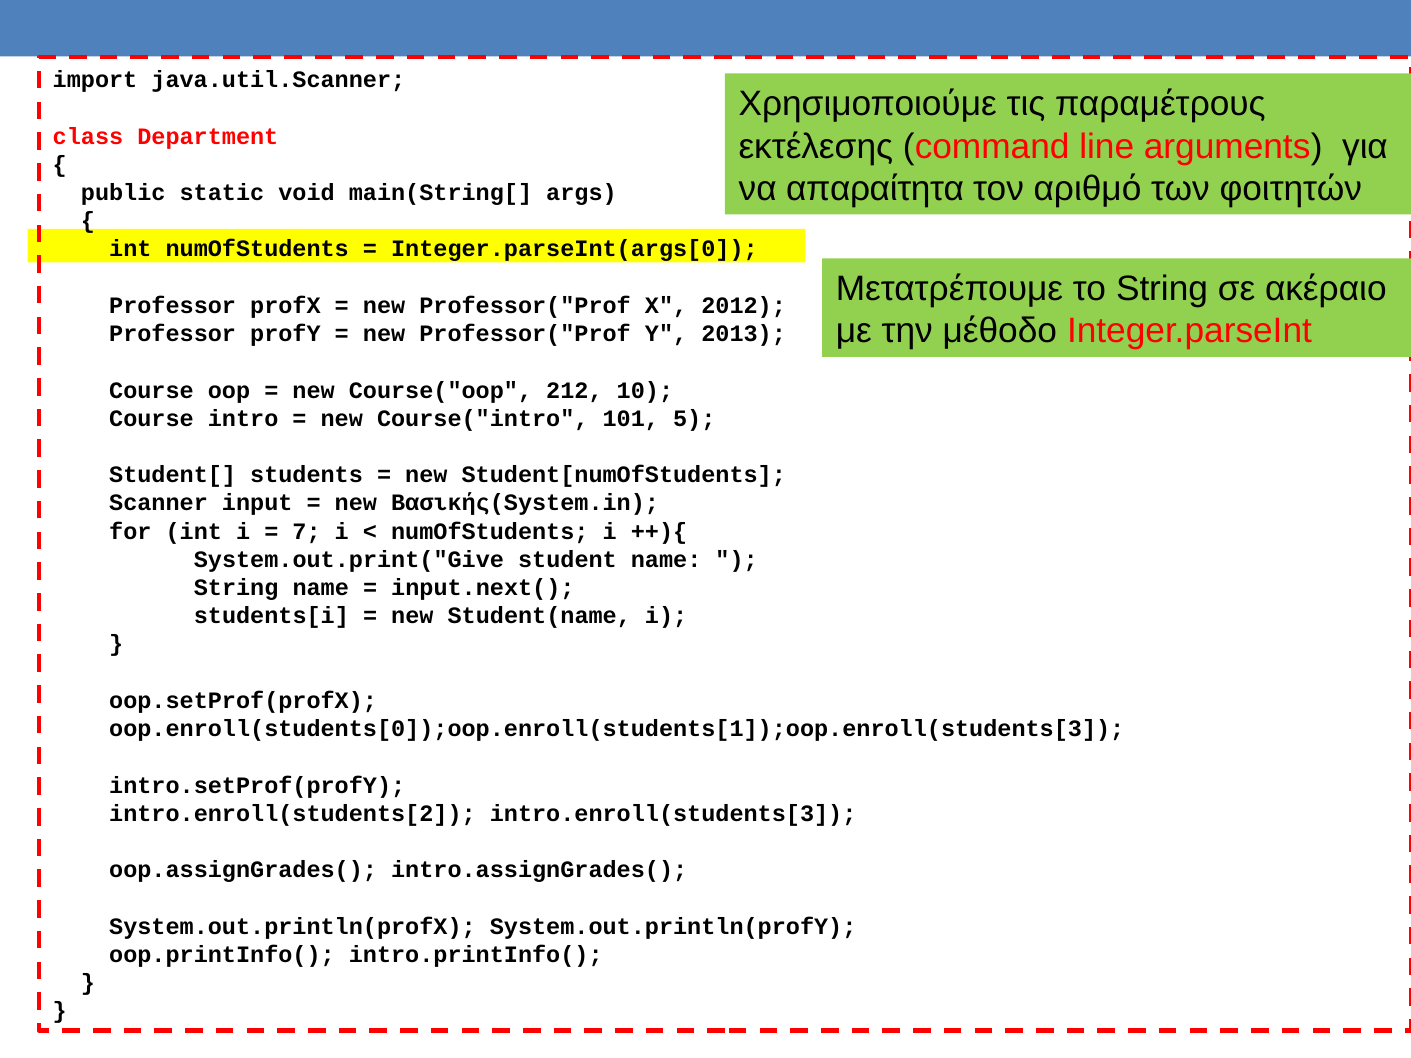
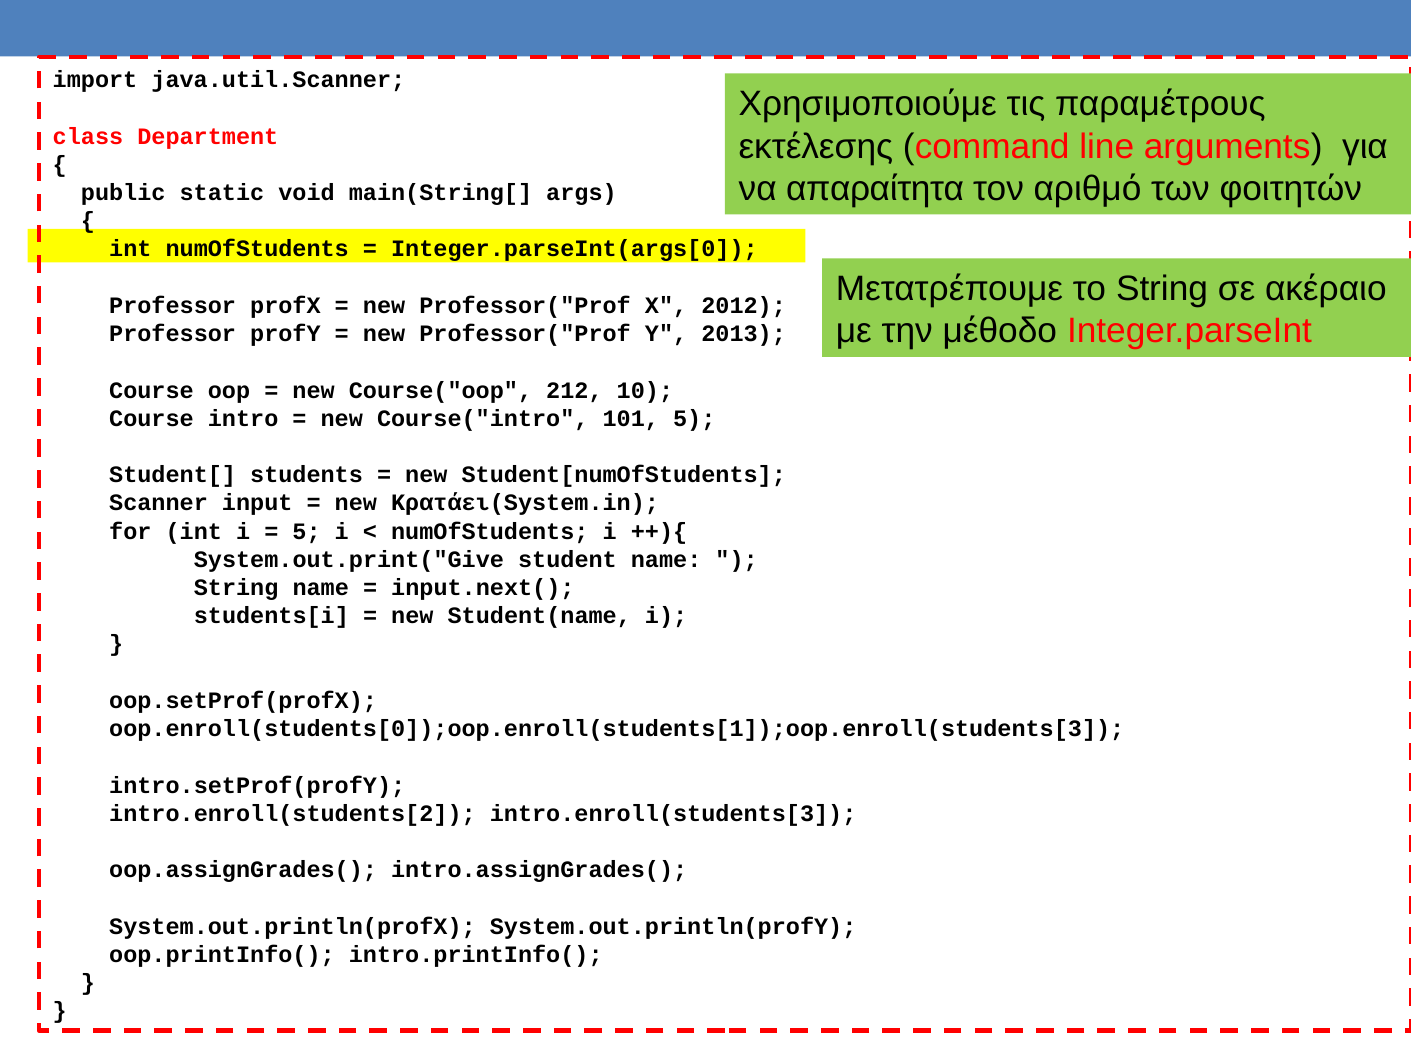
Βασικής(System.in: Βασικής(System.in -> Κρατάει(System.in
7 at (307, 531): 7 -> 5
